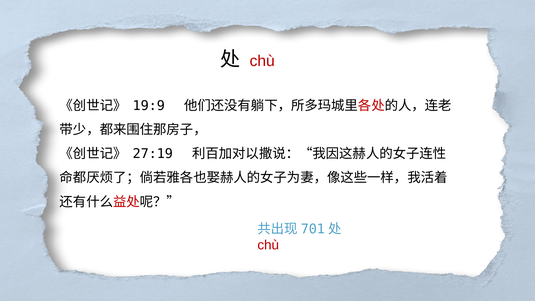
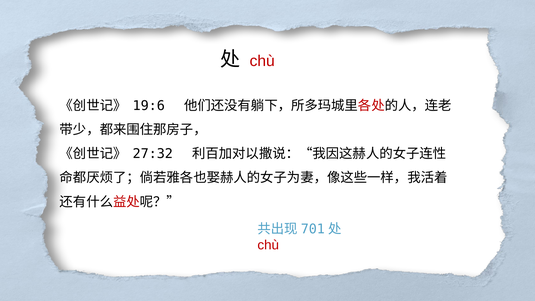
19:9: 19:9 -> 19:6
27:19: 27:19 -> 27:32
